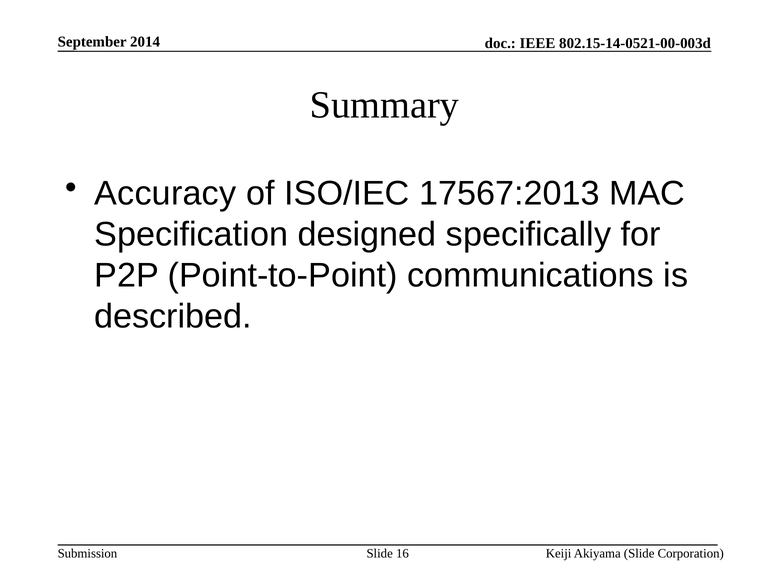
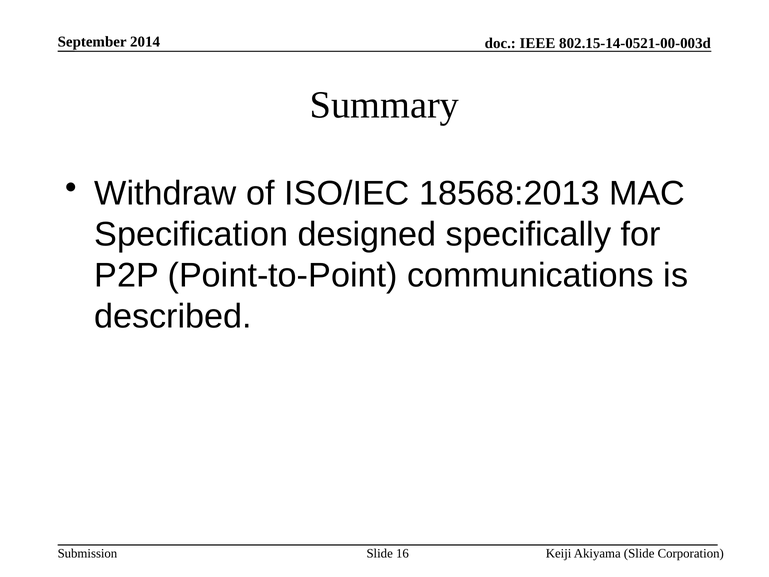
Accuracy: Accuracy -> Withdraw
17567:2013: 17567:2013 -> 18568:2013
